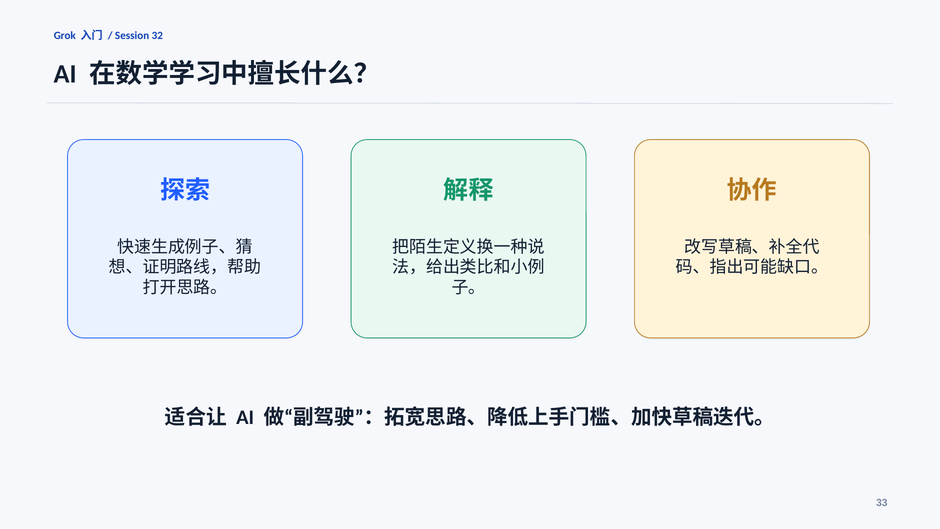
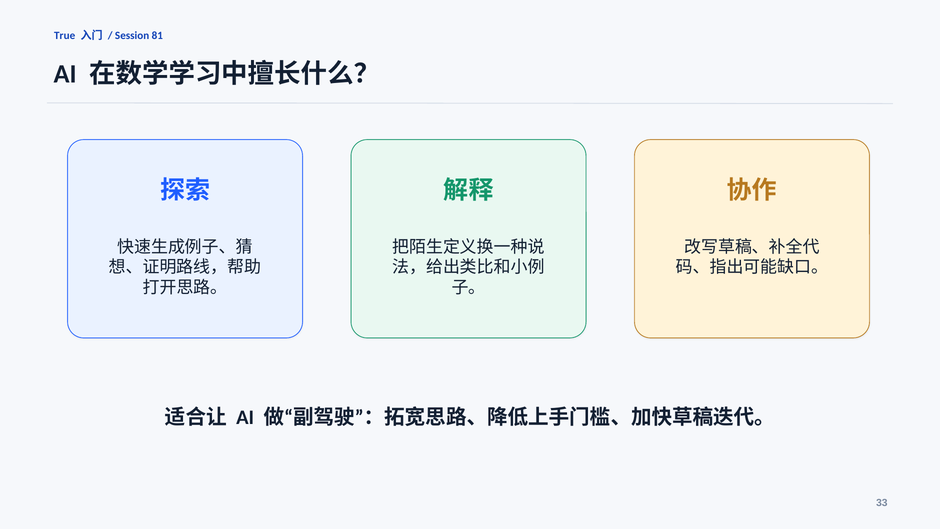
Grok: Grok -> True
32: 32 -> 81
